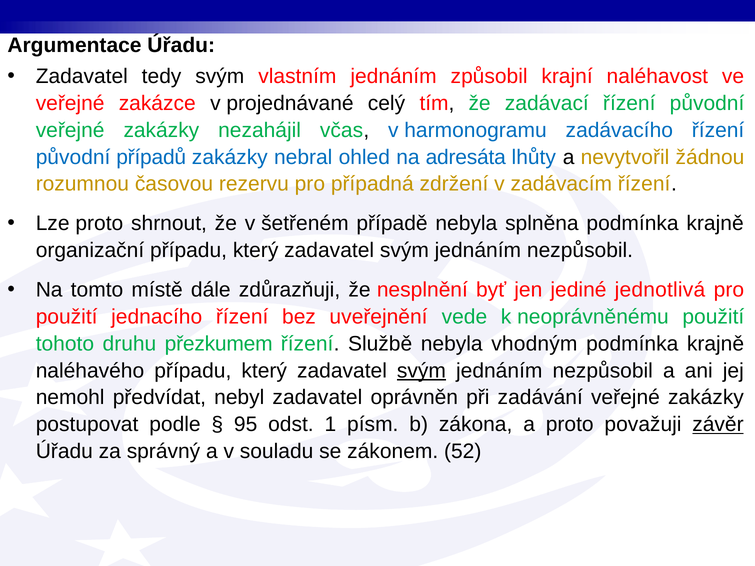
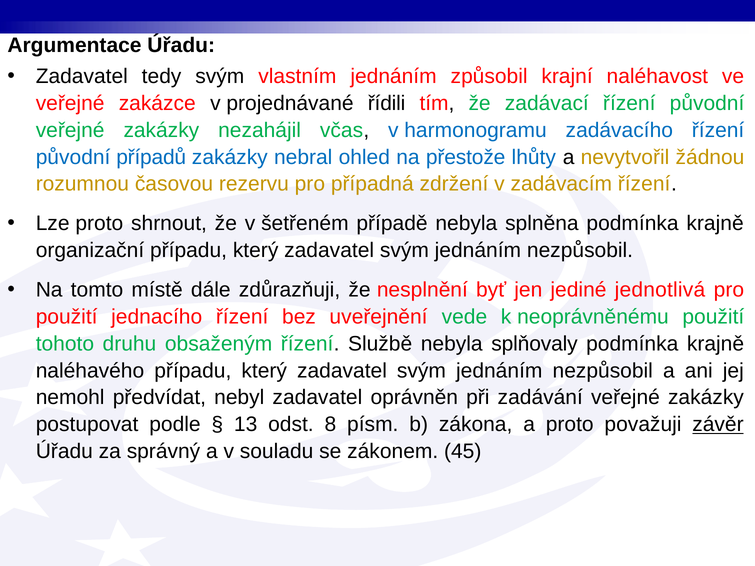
celý: celý -> řídili
adresáta: adresáta -> přestože
přezkumem: přezkumem -> obsaženým
vhodným: vhodným -> splňovaly
svým at (421, 371) underline: present -> none
95: 95 -> 13
1: 1 -> 8
52: 52 -> 45
